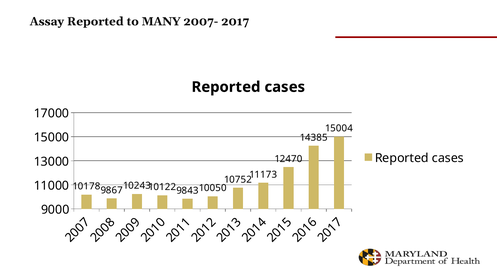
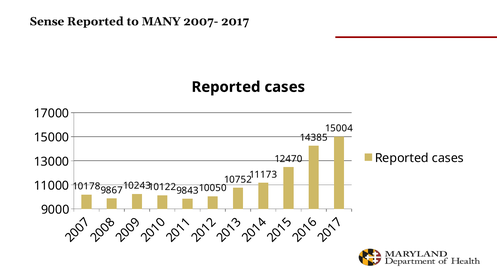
Assay: Assay -> Sense
